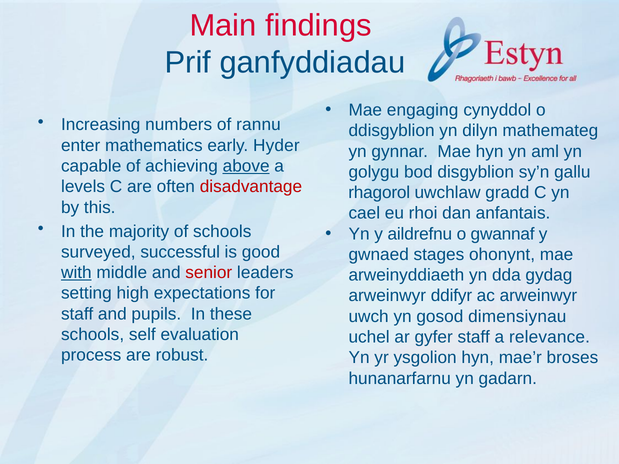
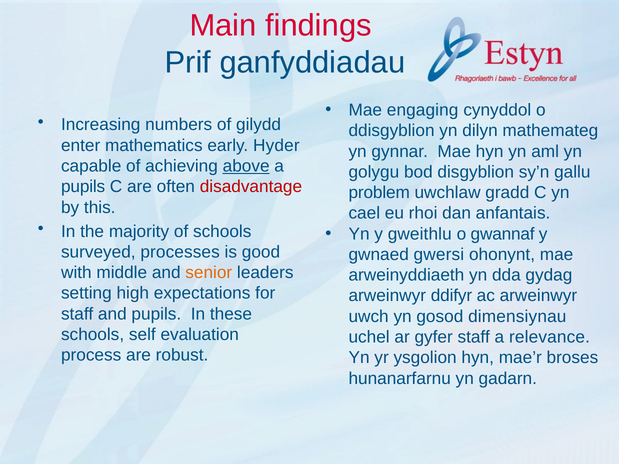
rannu: rannu -> gilydd
levels at (83, 187): levels -> pupils
rhagorol: rhagorol -> problem
aildrefnu: aildrefnu -> gweithlu
successful: successful -> processes
stages: stages -> gwersi
with underline: present -> none
senior colour: red -> orange
